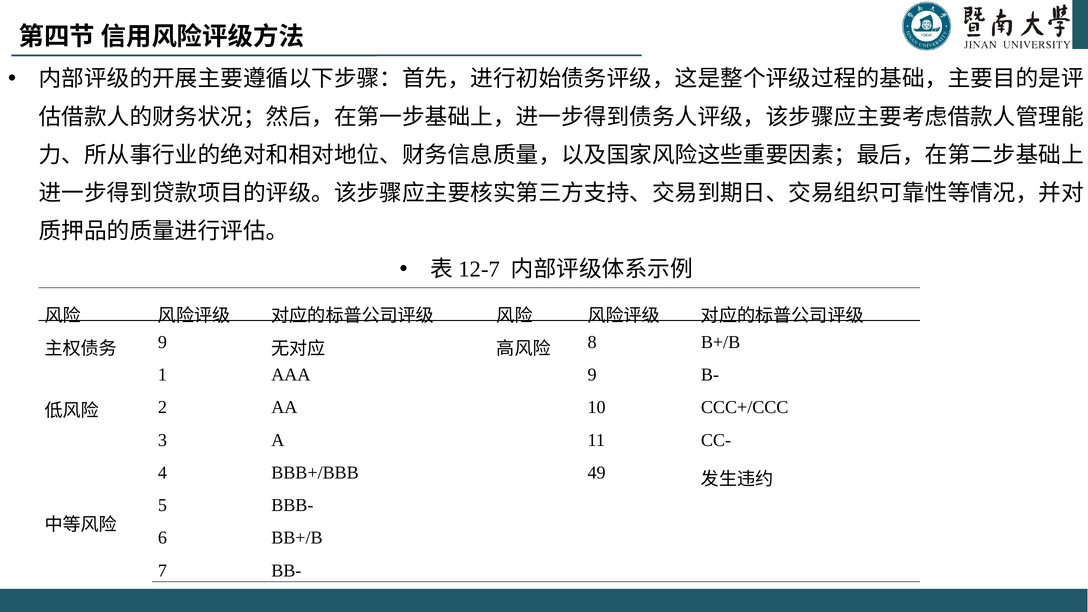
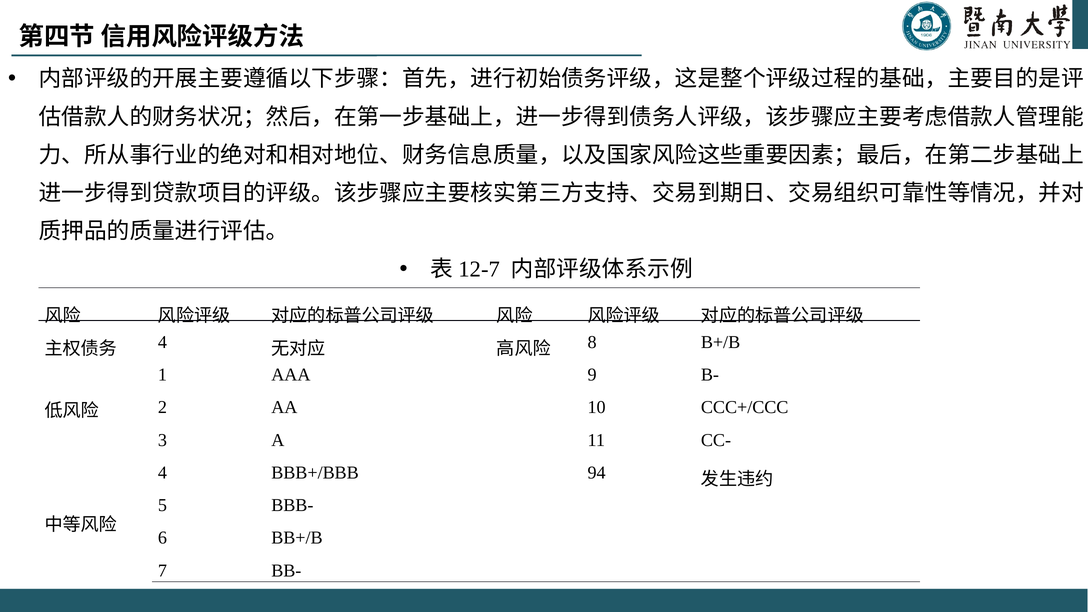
9 at (162, 342): 9 -> 4
49: 49 -> 94
